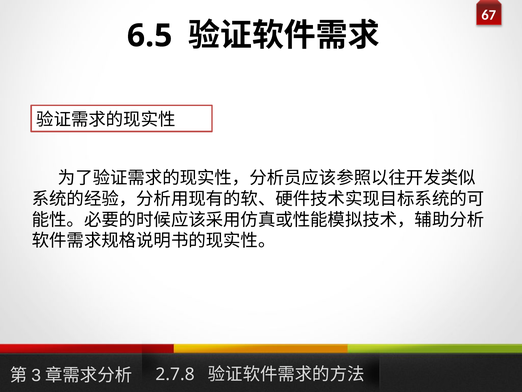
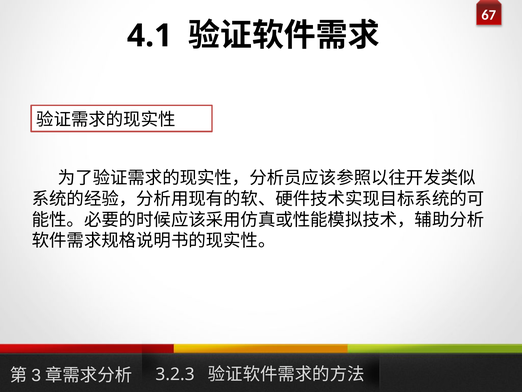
6.5: 6.5 -> 4.1
2.7.8: 2.7.8 -> 3.2.3
